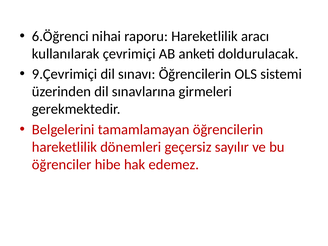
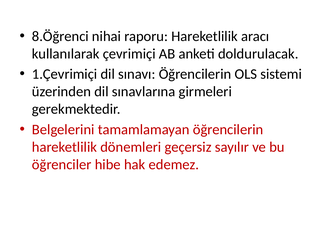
6.Öğrenci: 6.Öğrenci -> 8.Öğrenci
9.Çevrimiçi: 9.Çevrimiçi -> 1.Çevrimiçi
